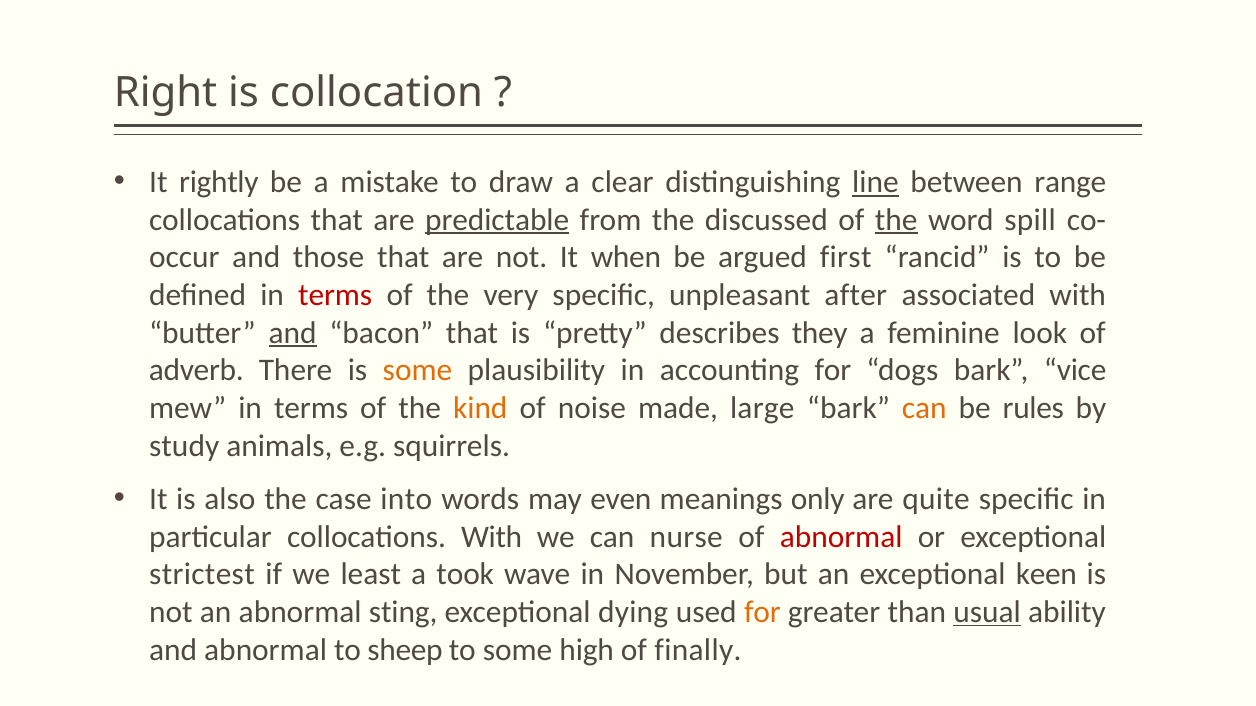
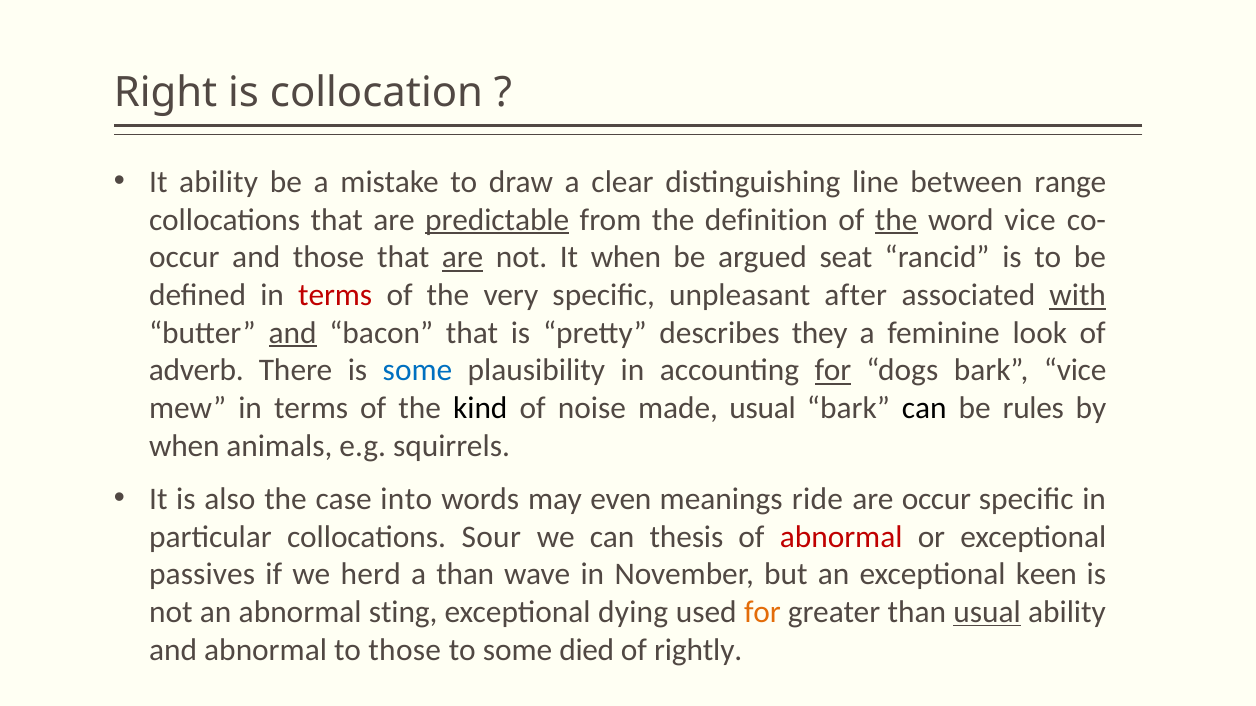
It rightly: rightly -> ability
line underline: present -> none
discussed: discussed -> definition
word spill: spill -> vice
are at (463, 258) underline: none -> present
first: first -> seat
with at (1078, 295) underline: none -> present
some at (418, 371) colour: orange -> blue
for at (833, 371) underline: none -> present
kind colour: orange -> black
made large: large -> usual
can at (924, 408) colour: orange -> black
study at (184, 446): study -> when
only: only -> ride
are quite: quite -> occur
collocations With: With -> Sour
nurse: nurse -> thesis
strictest: strictest -> passives
least: least -> herd
a took: took -> than
to sheep: sheep -> those
high: high -> died
finally: finally -> rightly
